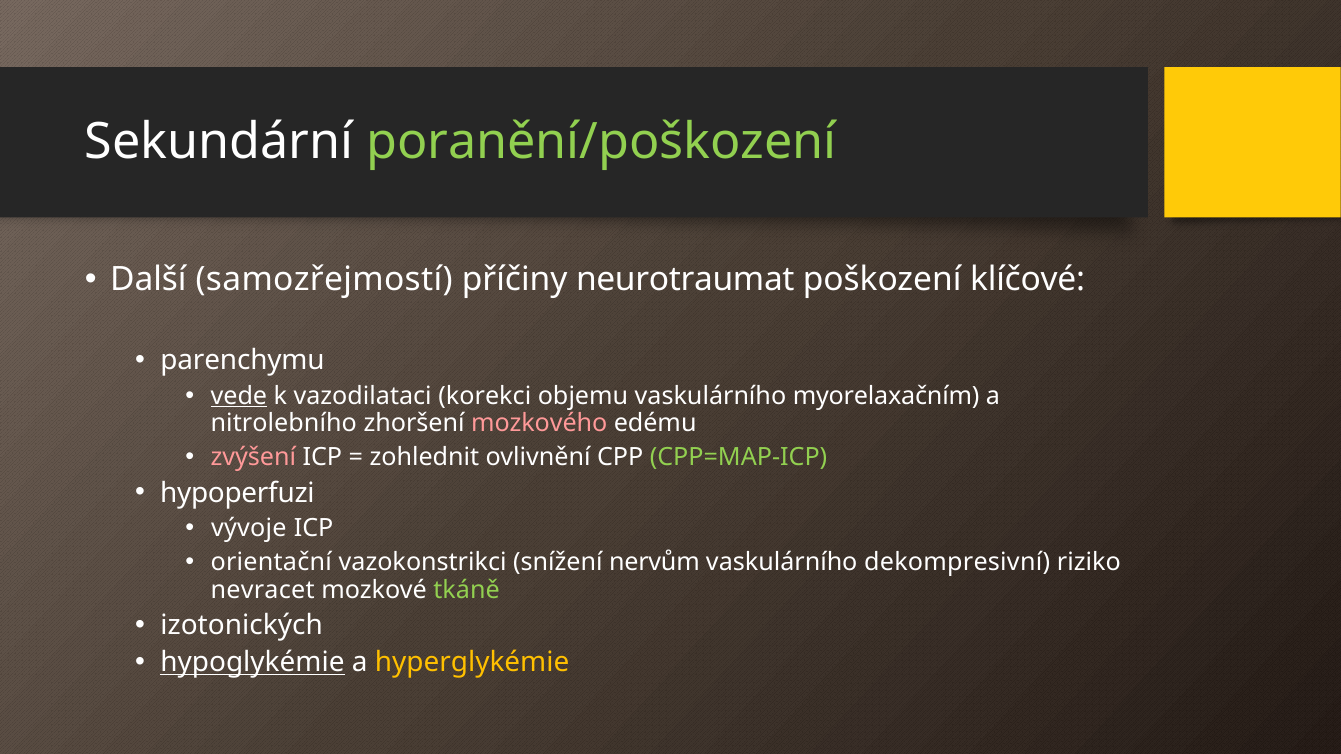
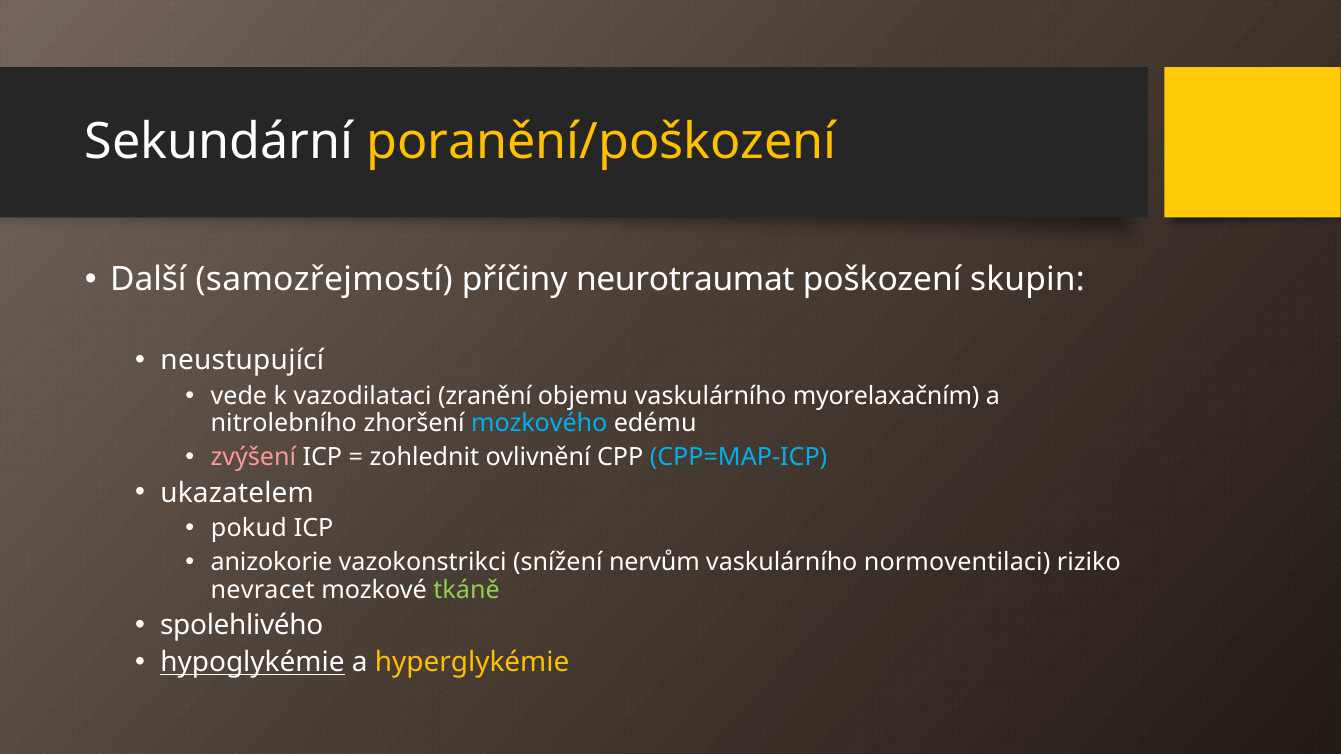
poranění/poškození colour: light green -> yellow
klíčové: klíčové -> skupin
parenchymu: parenchymu -> neustupující
vede underline: present -> none
korekci: korekci -> zranění
mozkového colour: pink -> light blue
CPP=MAP-ICP colour: light green -> light blue
hypoperfuzi: hypoperfuzi -> ukazatelem
vývoje: vývoje -> pokud
orientační: orientační -> anizokorie
dekompresivní: dekompresivní -> normoventilaci
izotonických: izotonických -> spolehlivého
